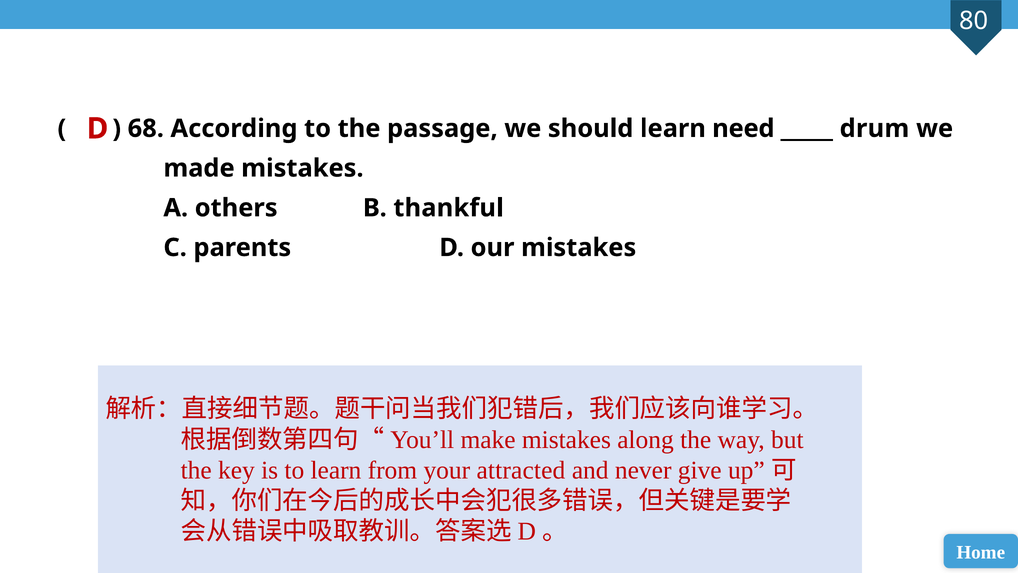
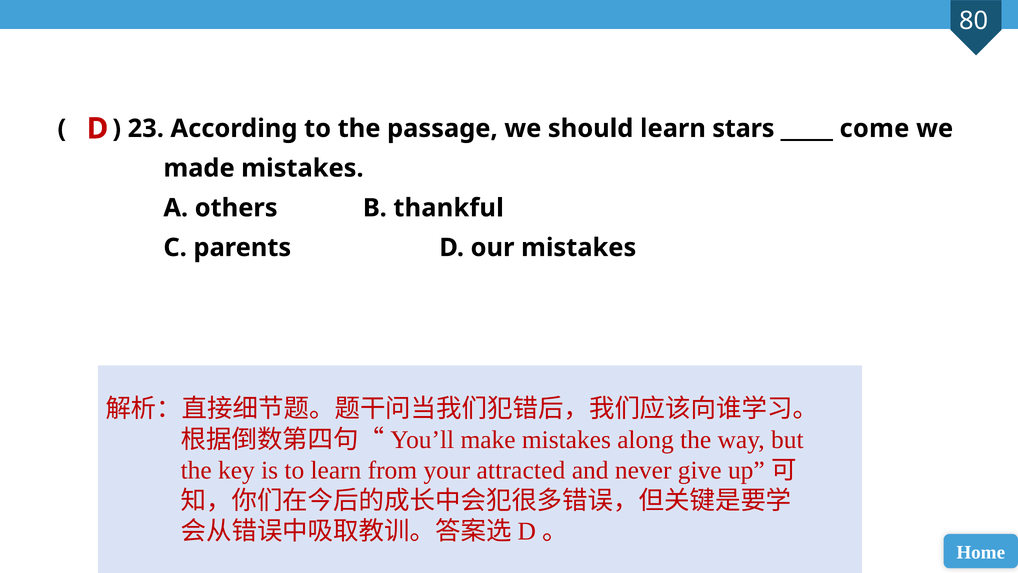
68: 68 -> 23
need: need -> stars
drum: drum -> come
